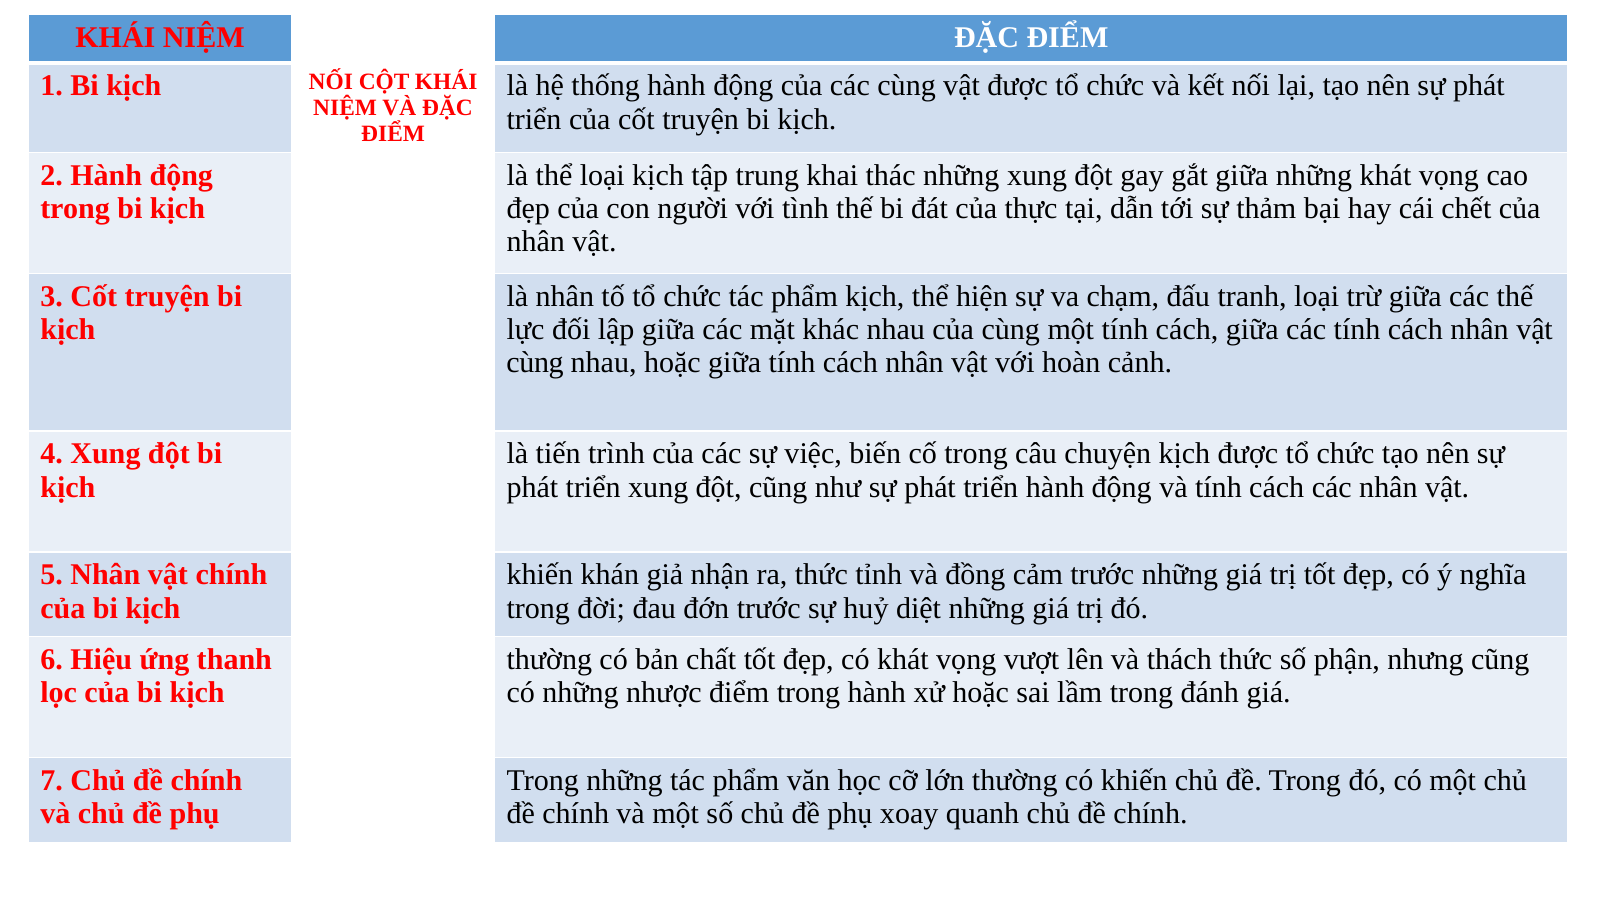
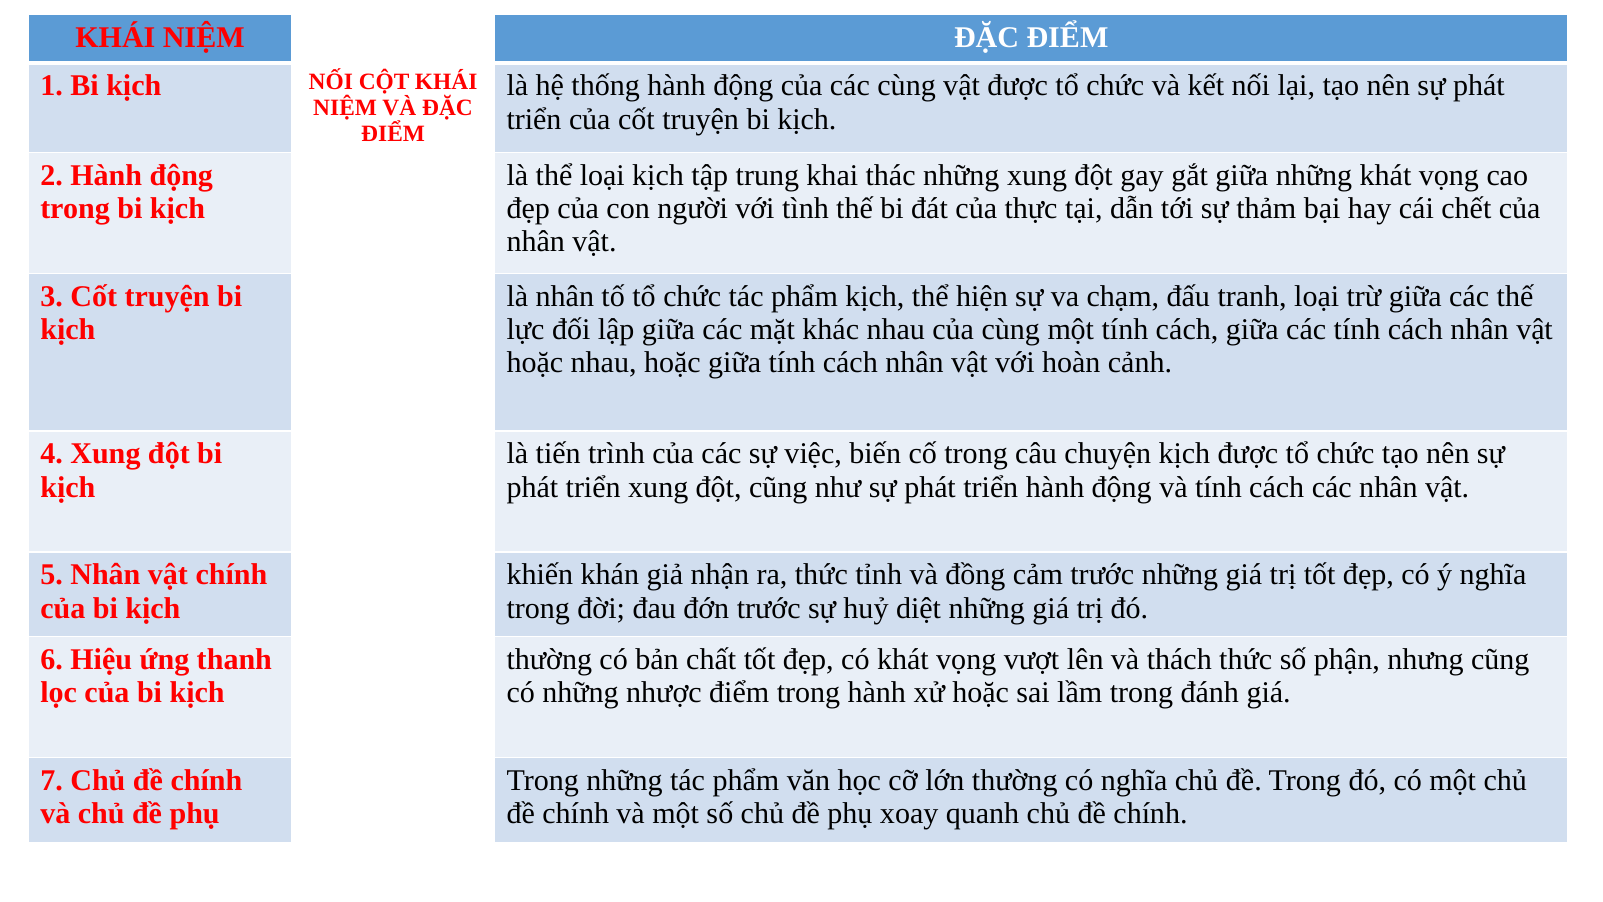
cùng at (535, 363): cùng -> hoặc
có khiến: khiến -> nghĩa
